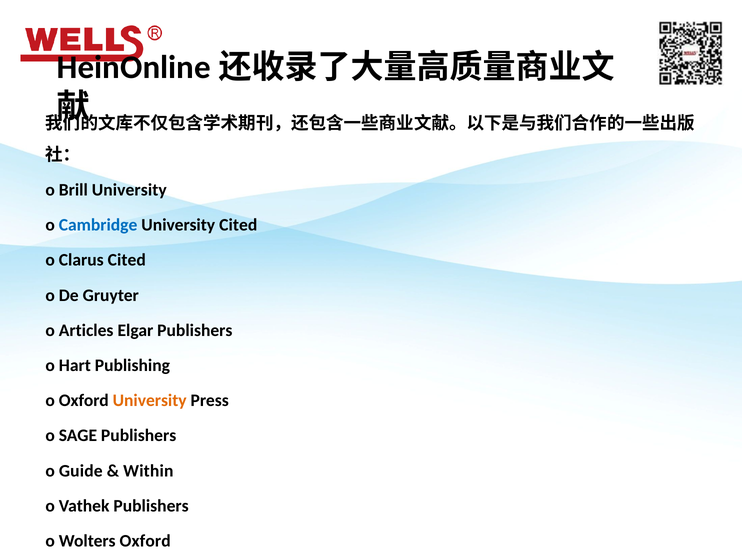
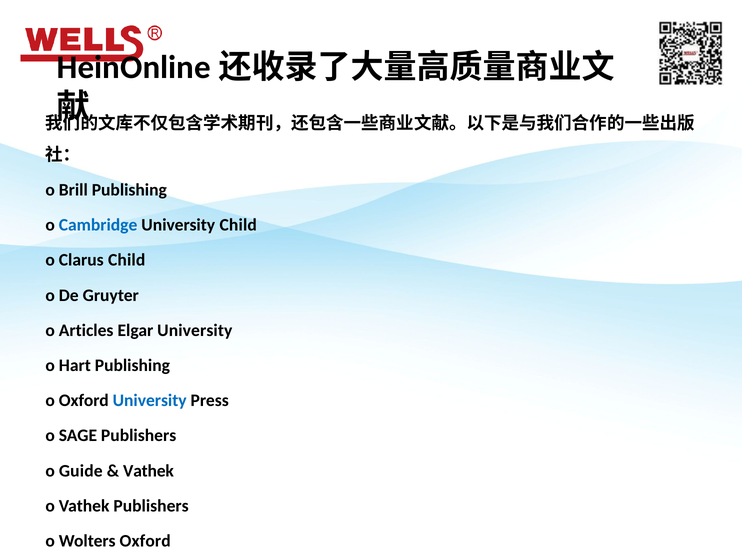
Brill University: University -> Publishing
University Cited: Cited -> Child
Clarus Cited: Cited -> Child
Elgar Publishers: Publishers -> University
University at (150, 400) colour: orange -> blue
Within at (148, 470): Within -> Vathek
